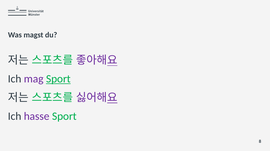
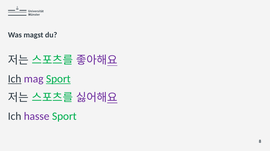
Ich at (15, 79) underline: none -> present
